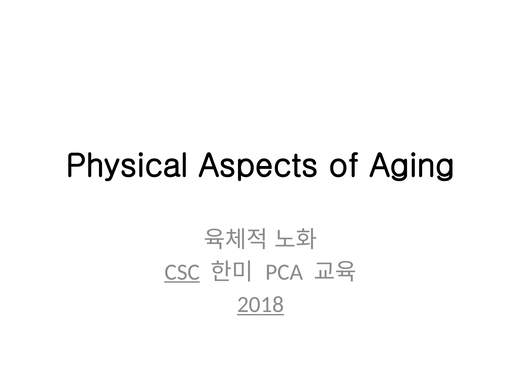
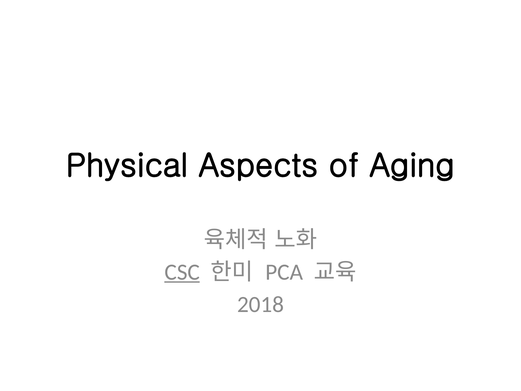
2018 underline: present -> none
